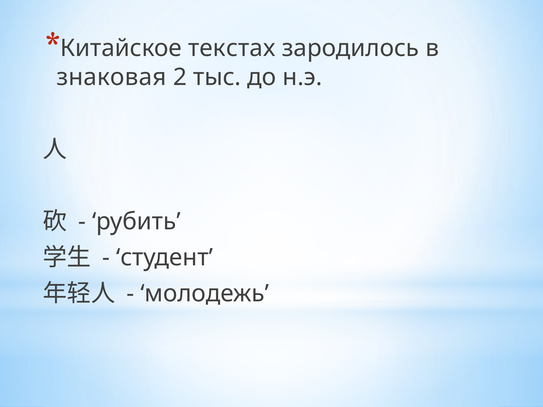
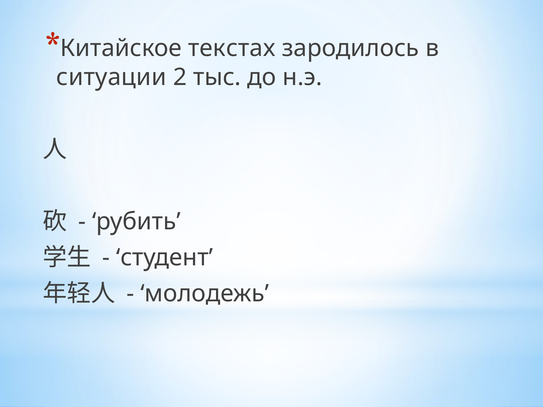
знаковая: знаковая -> ситуации
